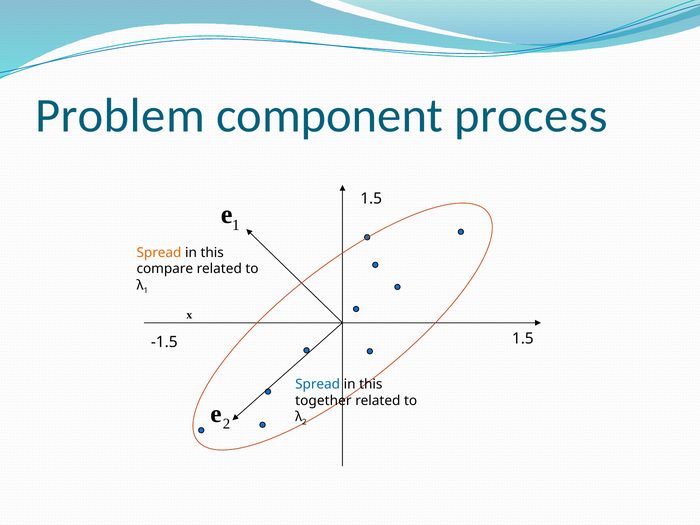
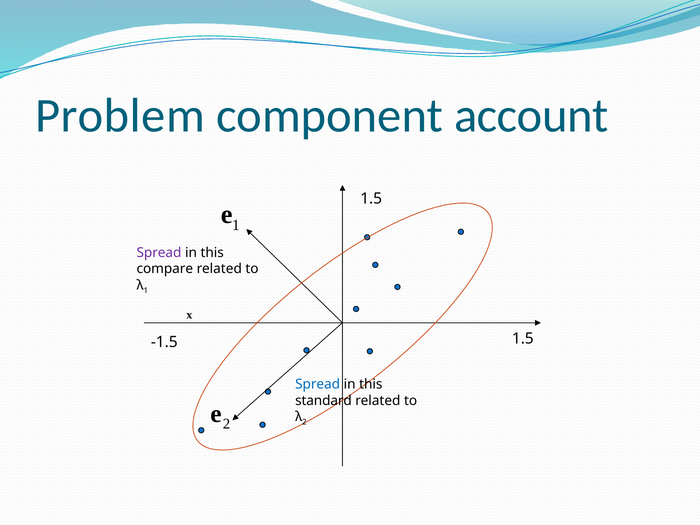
process: process -> account
Spread at (159, 253) colour: orange -> purple
together: together -> standard
